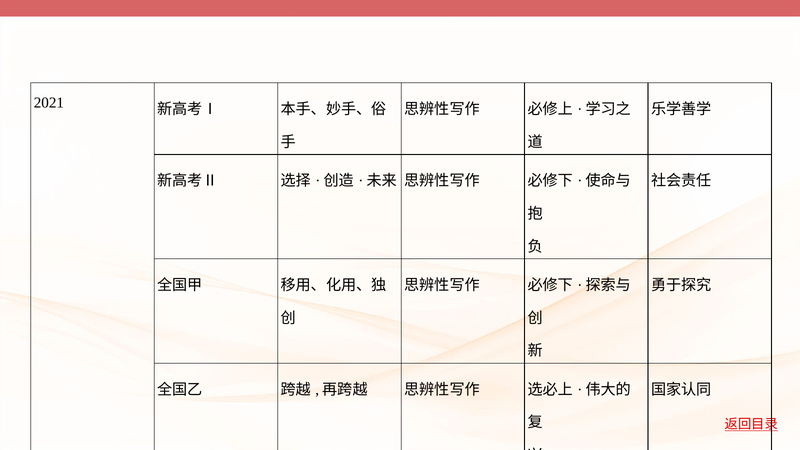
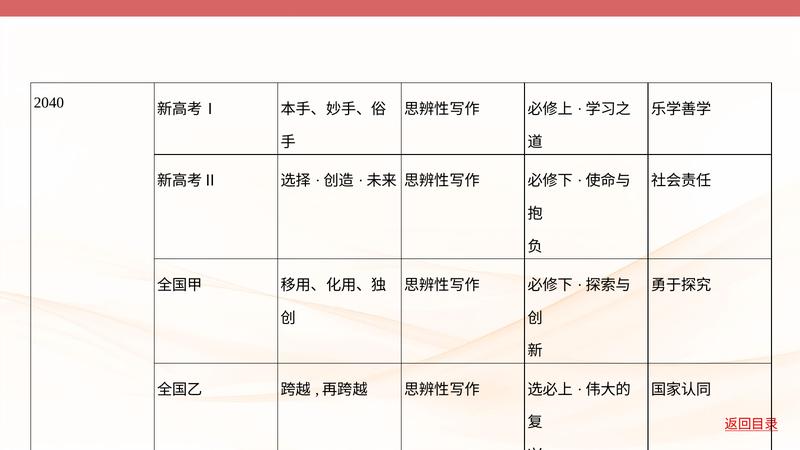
2021: 2021 -> 2040
